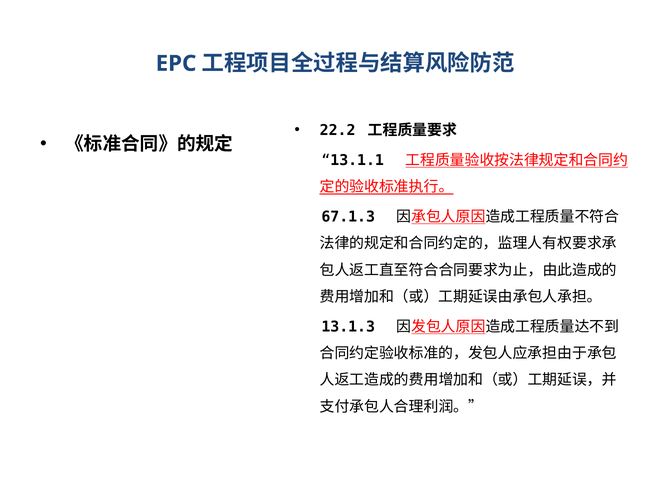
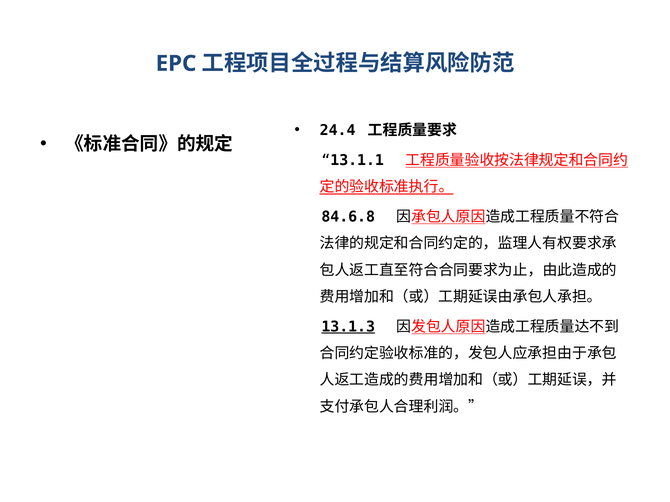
22.2: 22.2 -> 24.4
67.1.3: 67.1.3 -> 84.6.8
13.1.3 underline: none -> present
